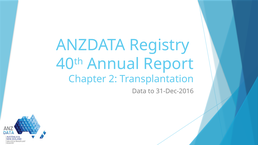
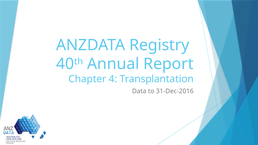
2: 2 -> 4
